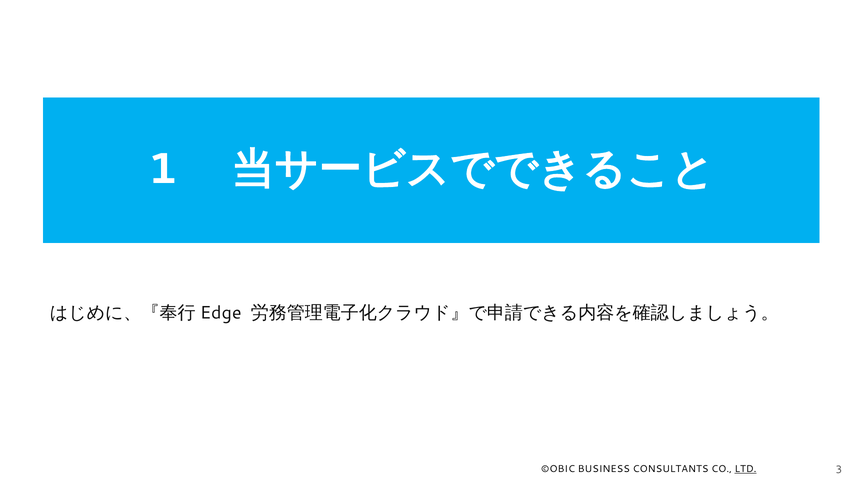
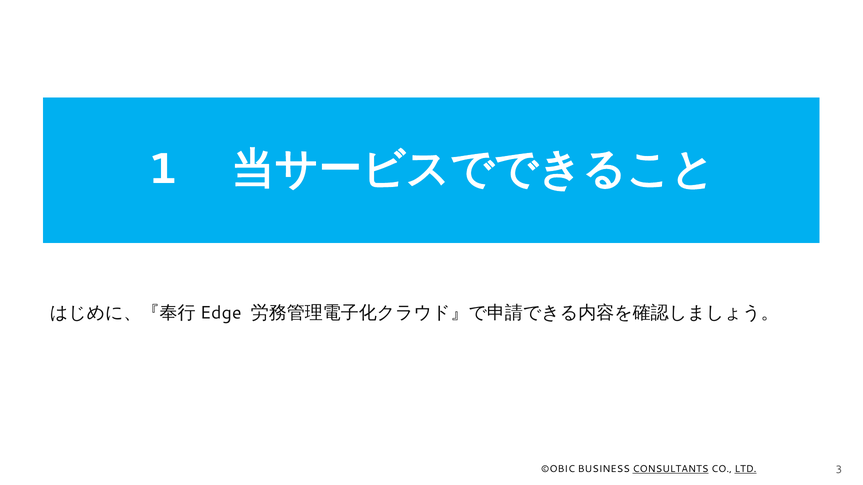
CONSULTANTS underline: none -> present
